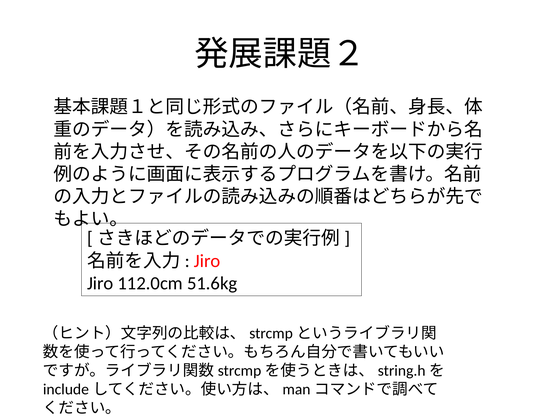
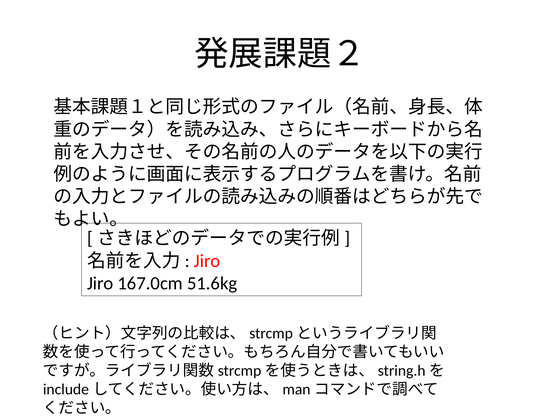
112.0cm: 112.0cm -> 167.0cm
